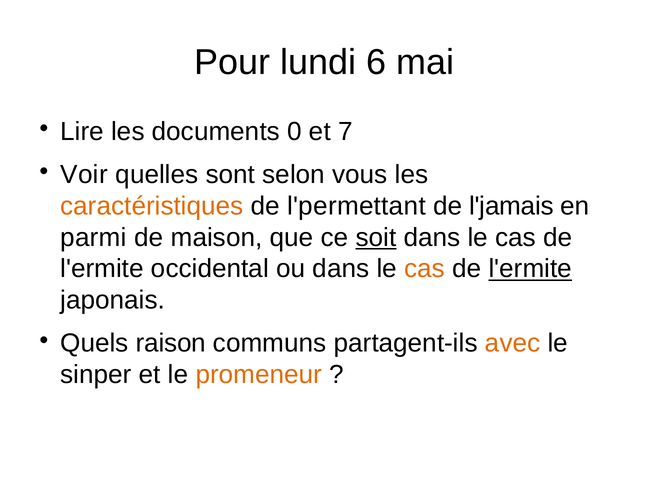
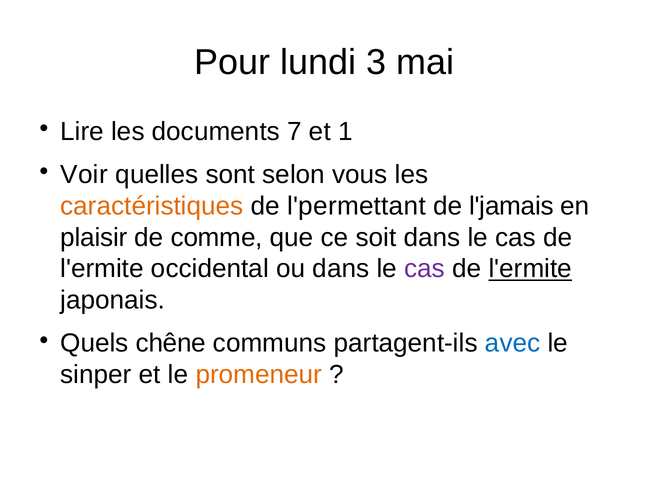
6: 6 -> 3
0: 0 -> 7
7: 7 -> 1
parmi: parmi -> plaisir
maison: maison -> comme
soit underline: present -> none
cas at (425, 269) colour: orange -> purple
raison: raison -> chêne
avec colour: orange -> blue
